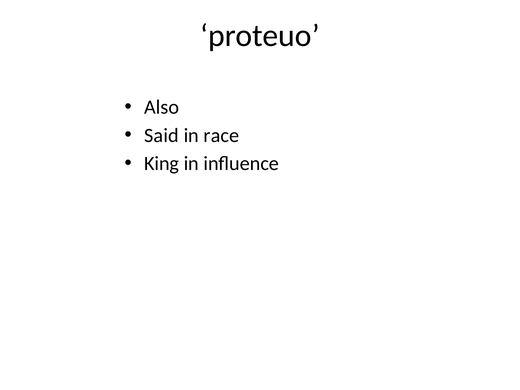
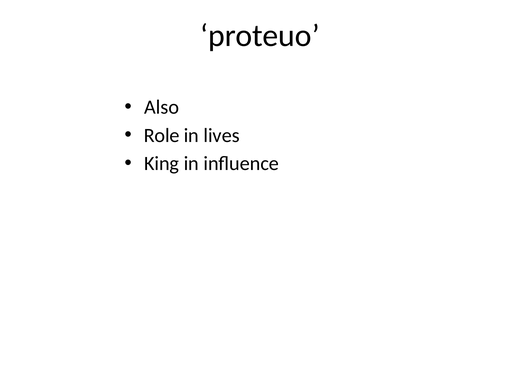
Said: Said -> Role
race: race -> lives
